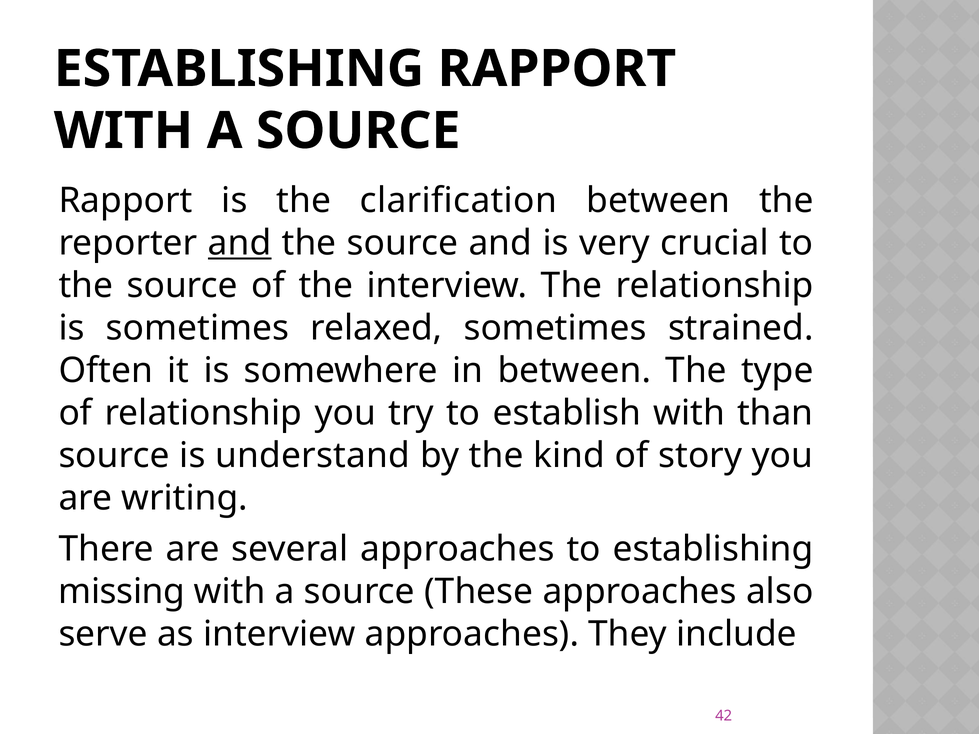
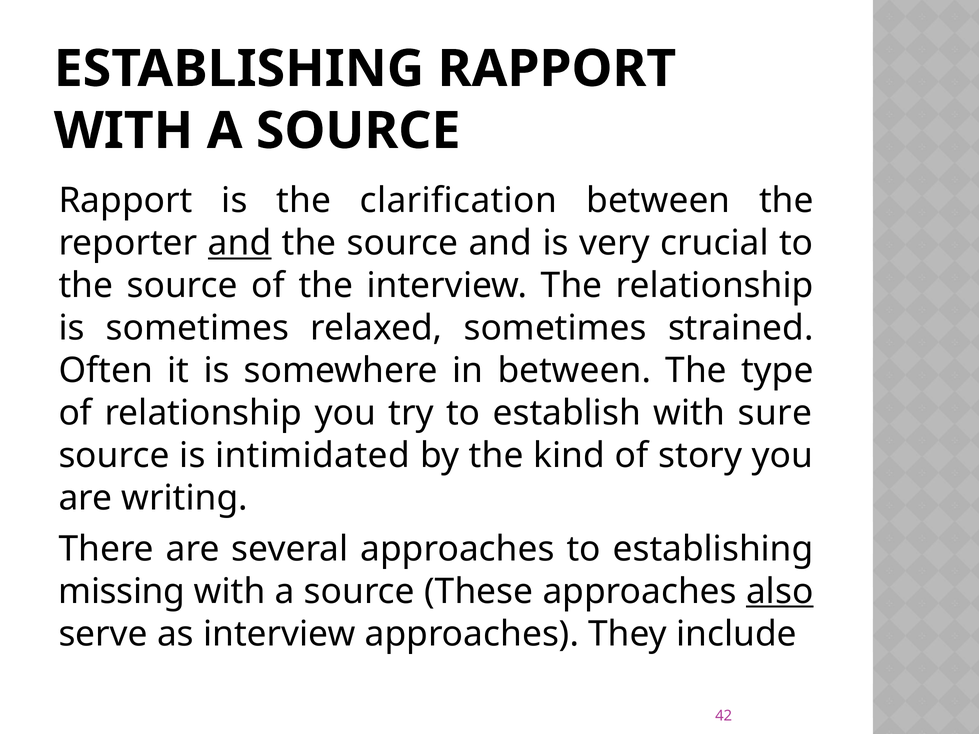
than: than -> sure
understand: understand -> intimidated
also underline: none -> present
